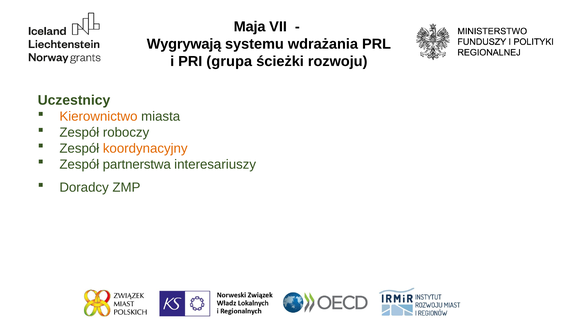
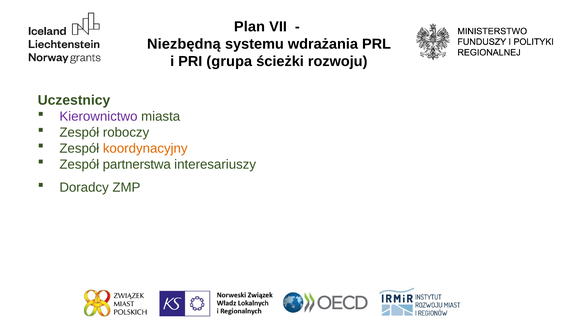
Maja: Maja -> Plan
Wygrywają: Wygrywają -> Niezbędną
Kierownictwo colour: orange -> purple
